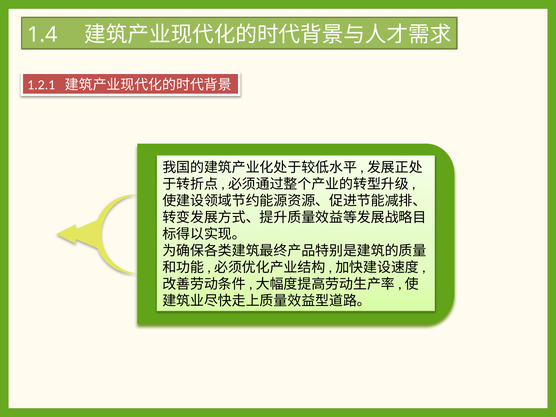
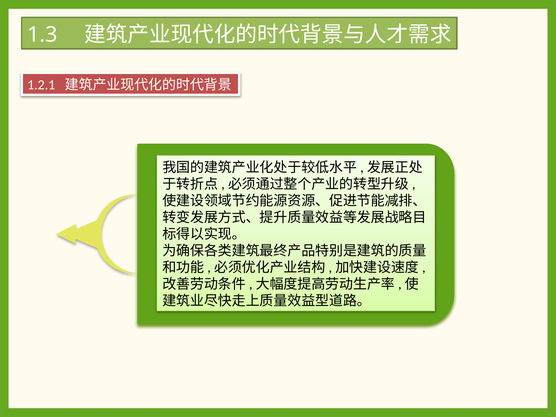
1.4: 1.4 -> 1.3
